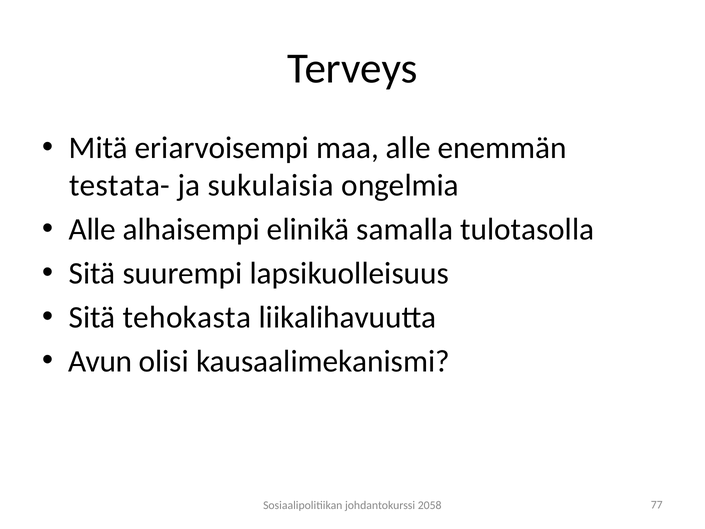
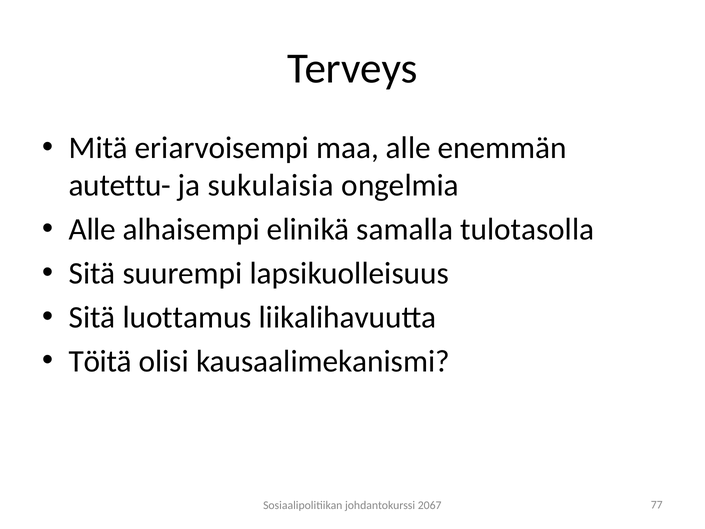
testata-: testata- -> autettu-
tehokasta: tehokasta -> luottamus
Avun: Avun -> Töitä
2058: 2058 -> 2067
